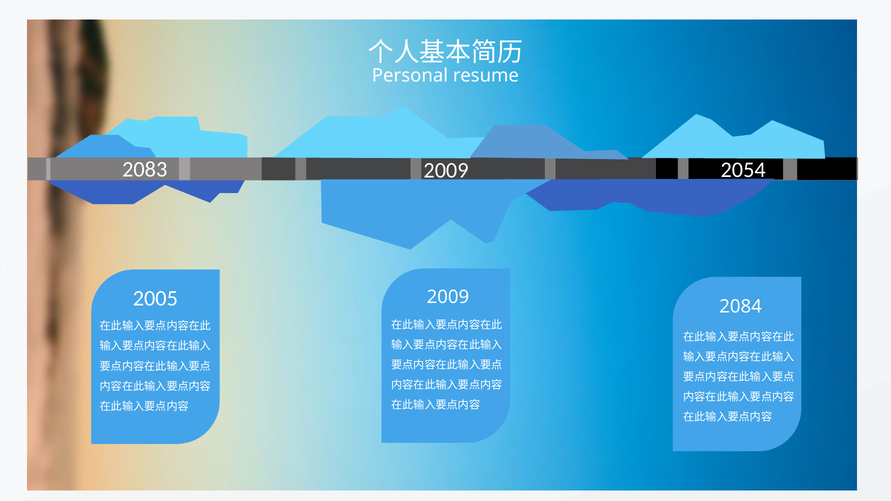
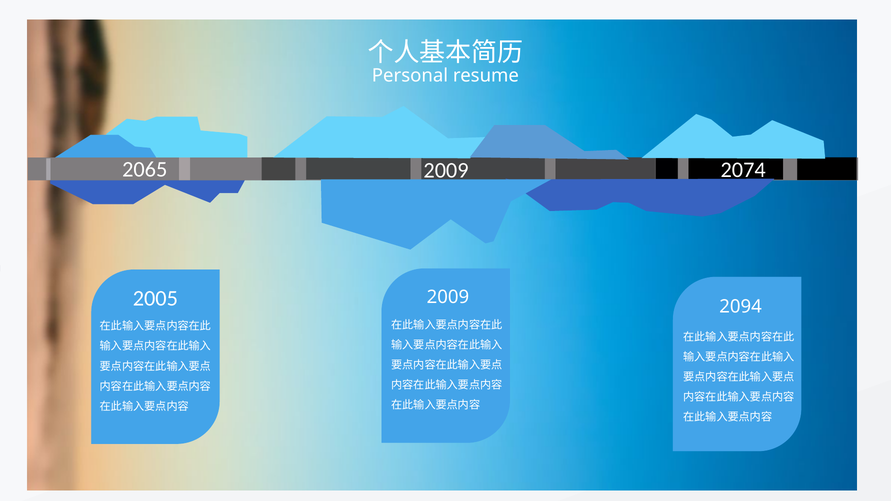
2083: 2083 -> 2065
2054: 2054 -> 2074
2084: 2084 -> 2094
